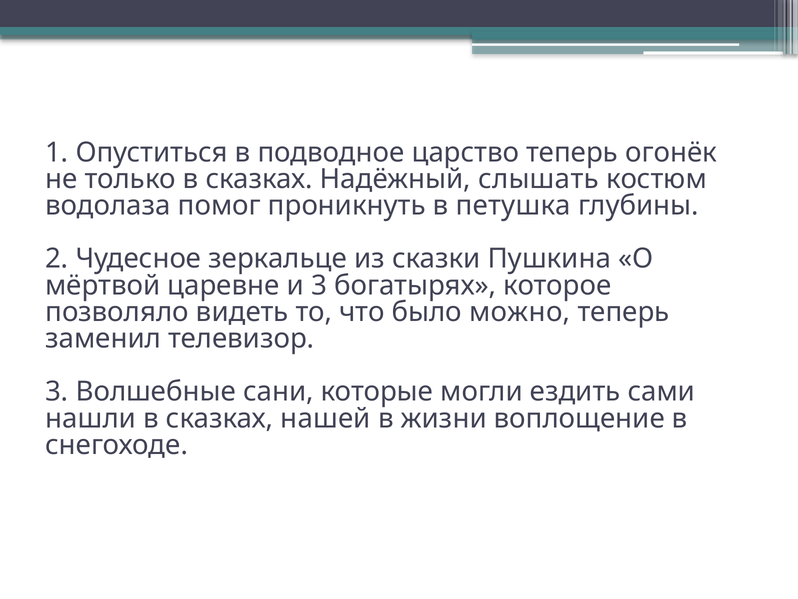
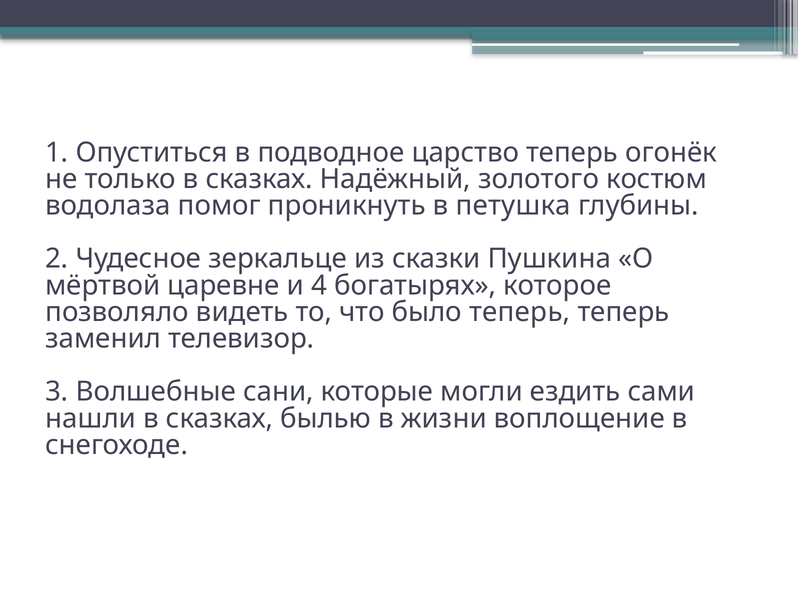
слышать: слышать -> золотого
и 3: 3 -> 4
было можно: можно -> теперь
нашей: нашей -> былью
